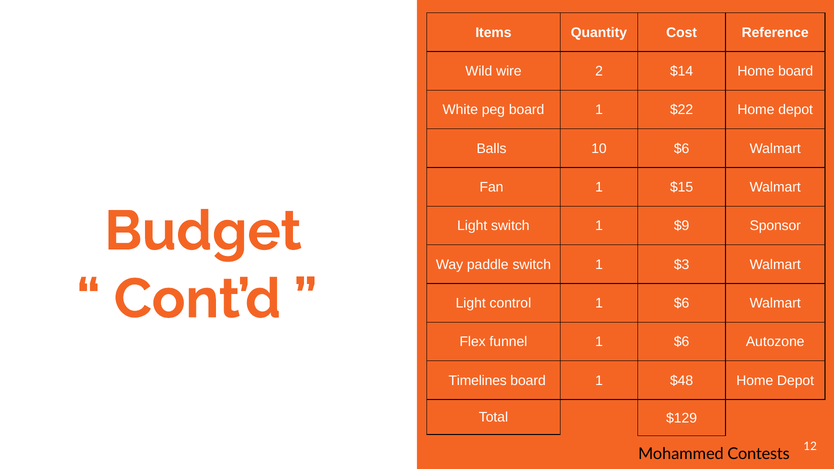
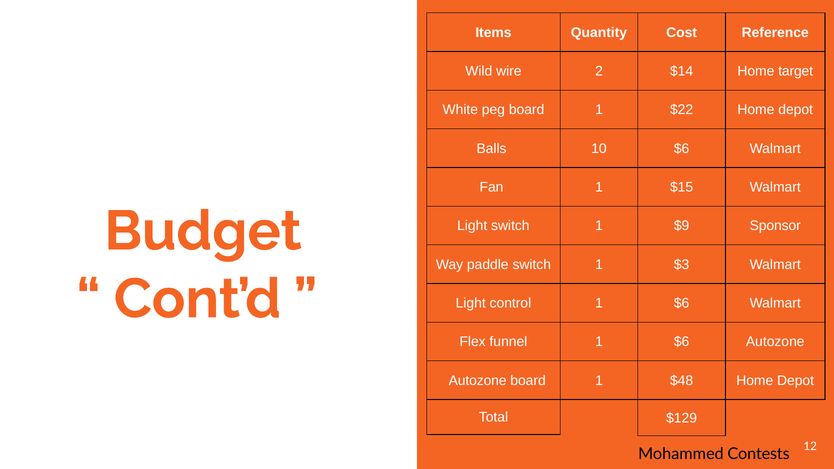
Home board: board -> target
Timelines at (478, 381): Timelines -> Autozone
